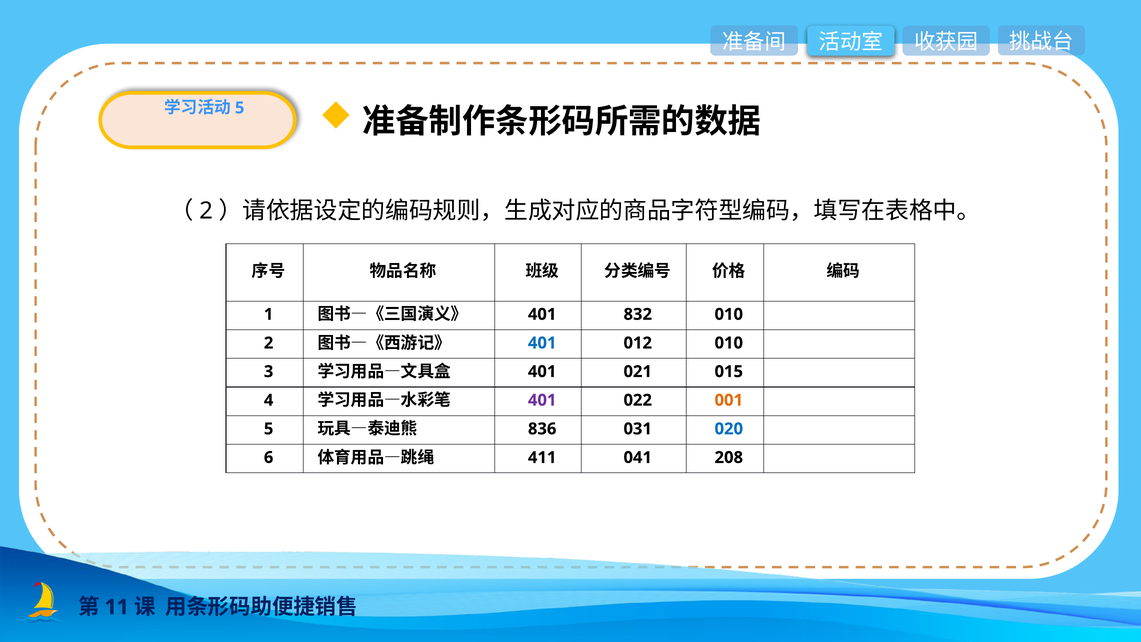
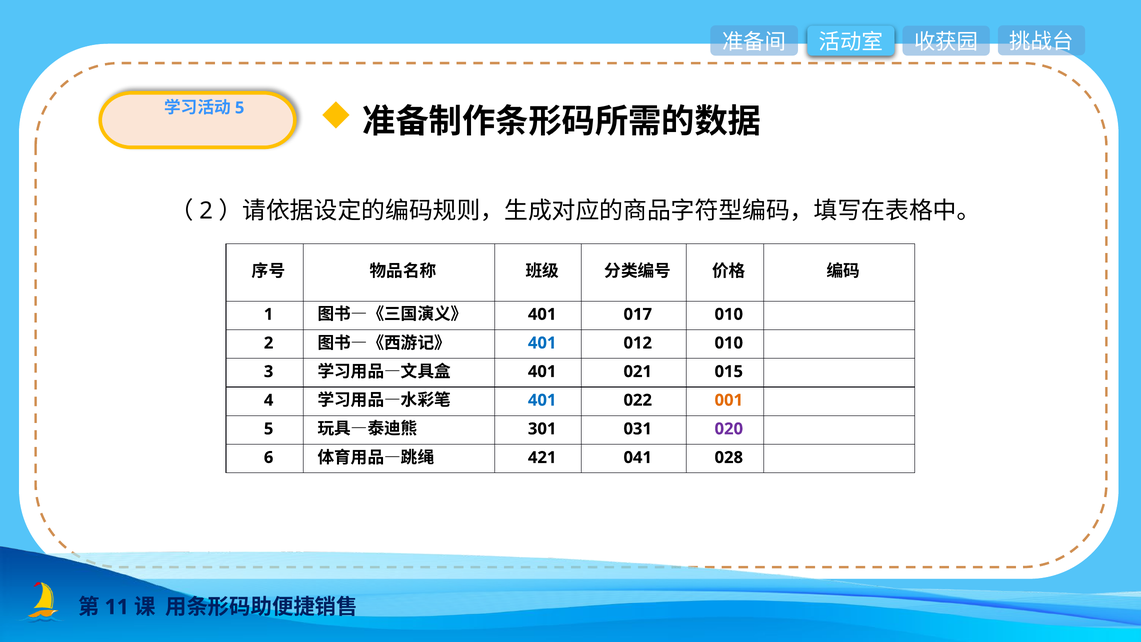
832: 832 -> 017
401 at (542, 400) colour: purple -> blue
836: 836 -> 301
020 colour: blue -> purple
411: 411 -> 421
208: 208 -> 028
